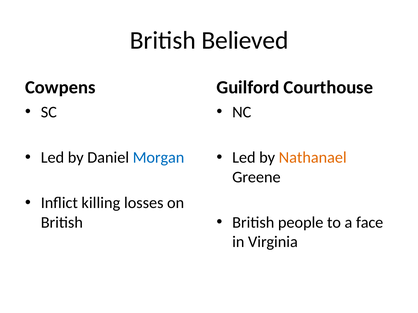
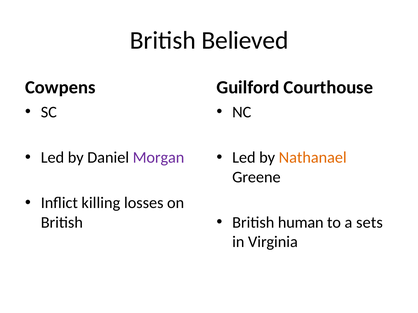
Morgan colour: blue -> purple
people: people -> human
face: face -> sets
